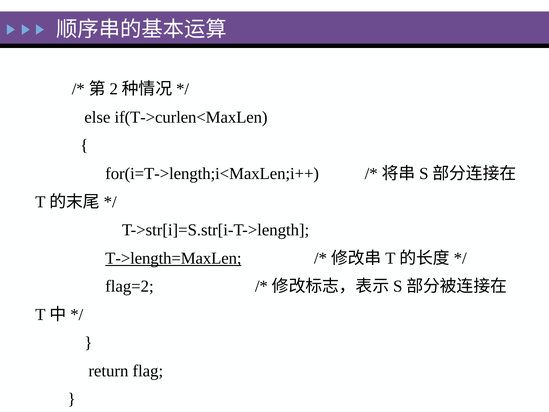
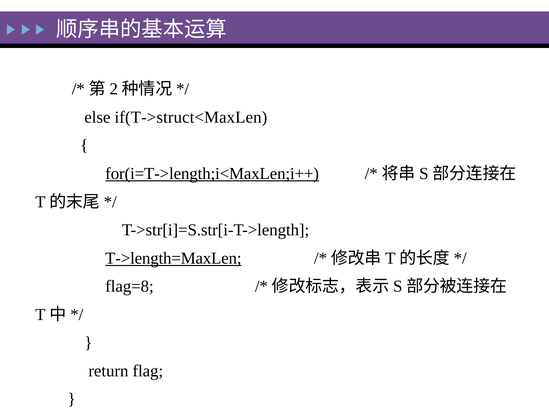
if(T->curlen<MaxLen: if(T->curlen<MaxLen -> if(T->struct<MaxLen
for(i=T->length;i<MaxLen;i++ underline: none -> present
flag=2: flag=2 -> flag=8
